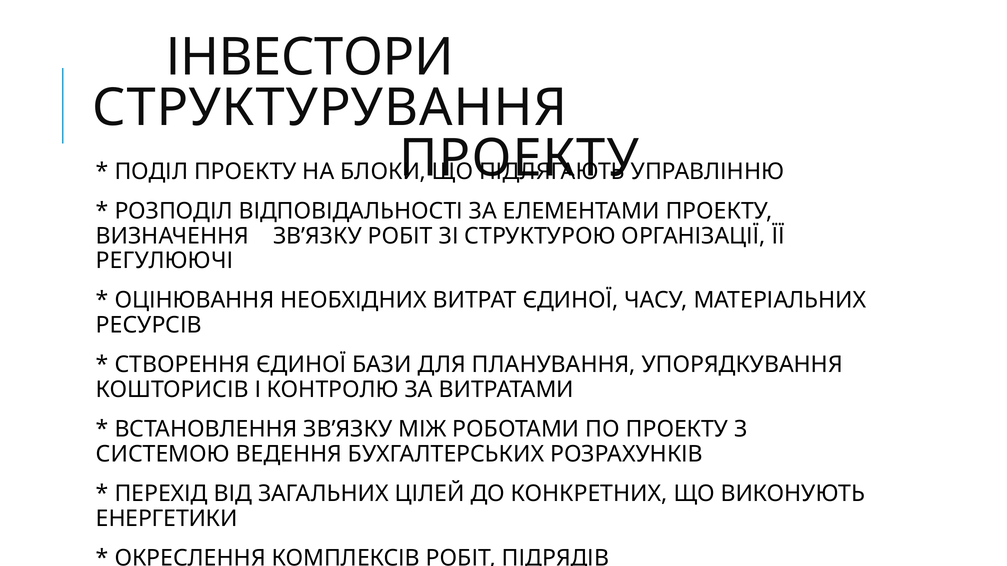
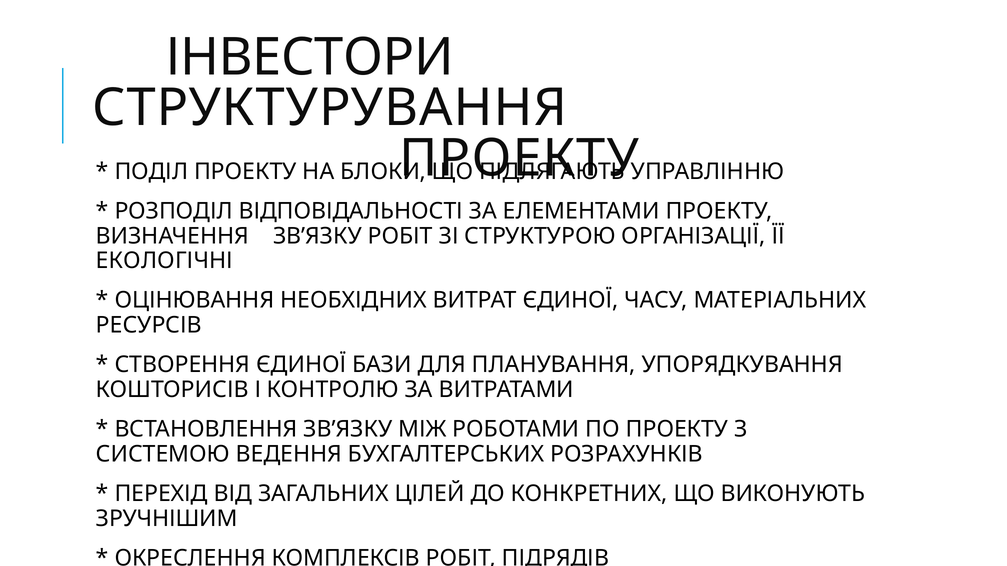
РЕГУЛЮЮЧІ: РЕГУЛЮЮЧІ -> ЕКОЛОГІЧНІ
ЕНЕРГЕТИКИ: ЕНЕРГЕТИКИ -> ЗРУЧНІШИМ
